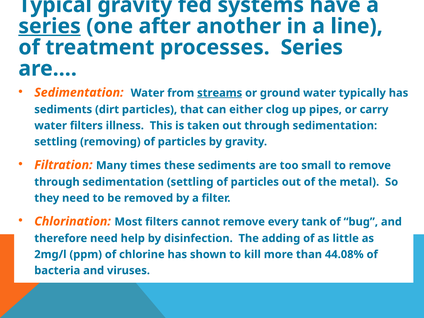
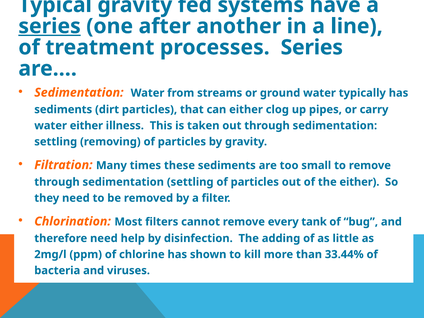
streams underline: present -> none
water filters: filters -> either
the metal: metal -> either
44.08%: 44.08% -> 33.44%
